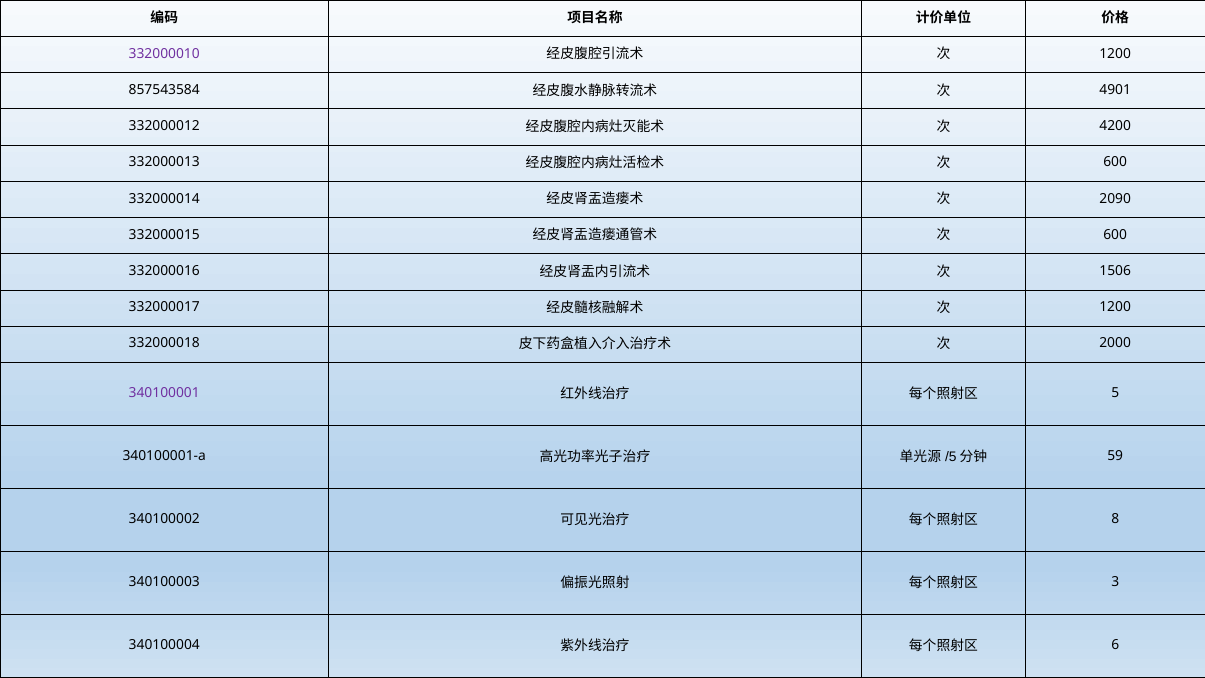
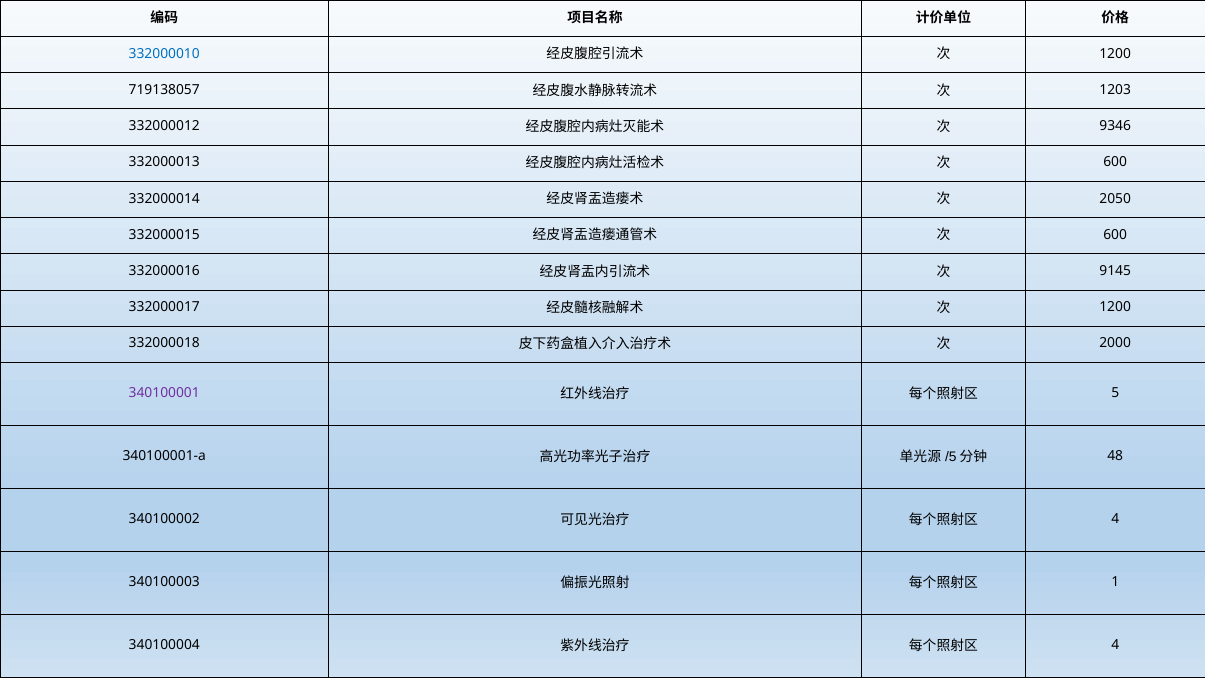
332000010 colour: purple -> blue
857543584: 857543584 -> 719138057
4901: 4901 -> 1203
4200: 4200 -> 9346
2090: 2090 -> 2050
1506: 1506 -> 9145
59: 59 -> 48
8 at (1115, 519): 8 -> 4
3: 3 -> 1
6 at (1115, 645): 6 -> 4
